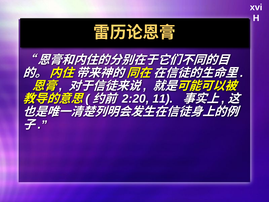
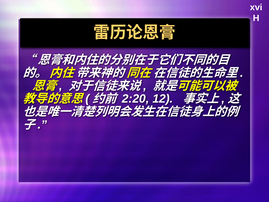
11: 11 -> 12
